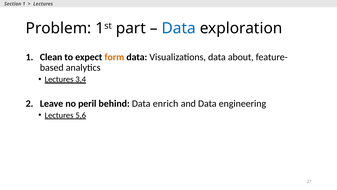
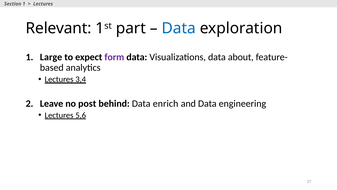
Problem: Problem -> Relevant
Clean: Clean -> Large
form colour: orange -> purple
peril: peril -> post
